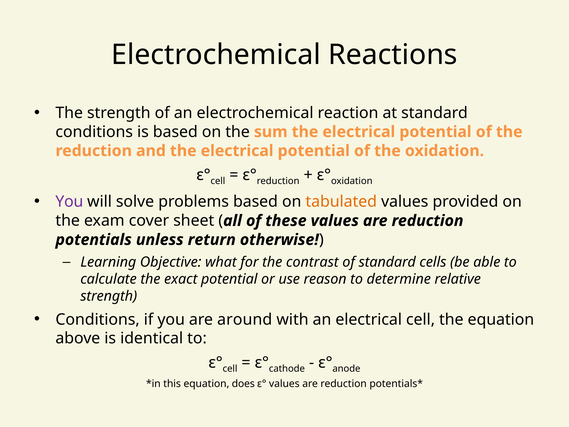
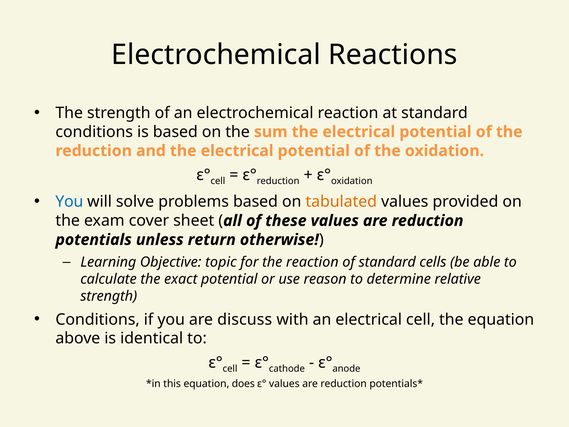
You at (69, 202) colour: purple -> blue
what: what -> topic
the contrast: contrast -> reaction
around: around -> discuss
